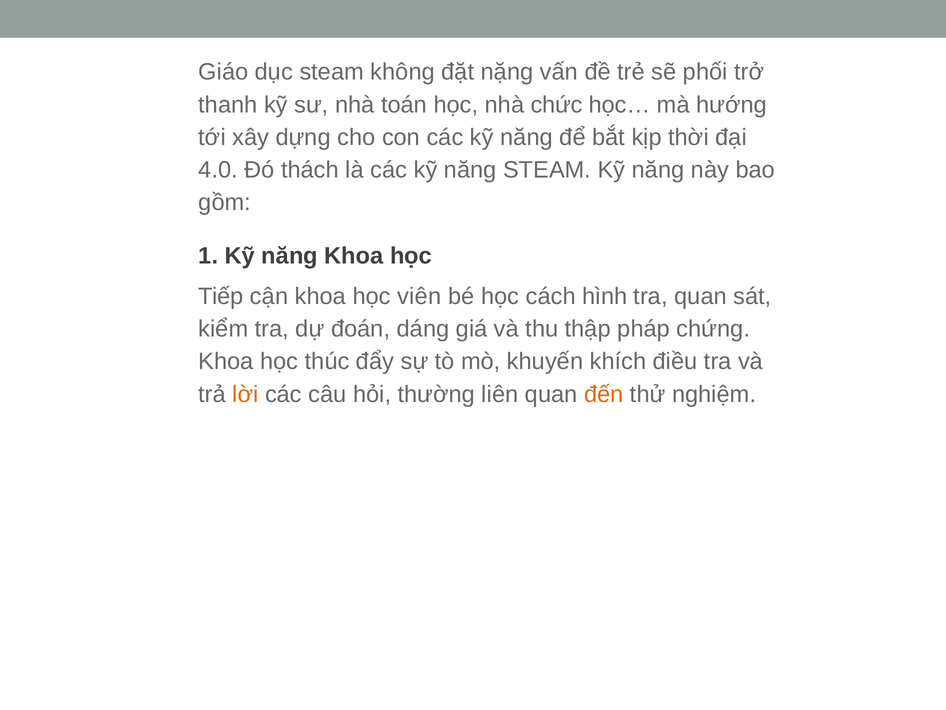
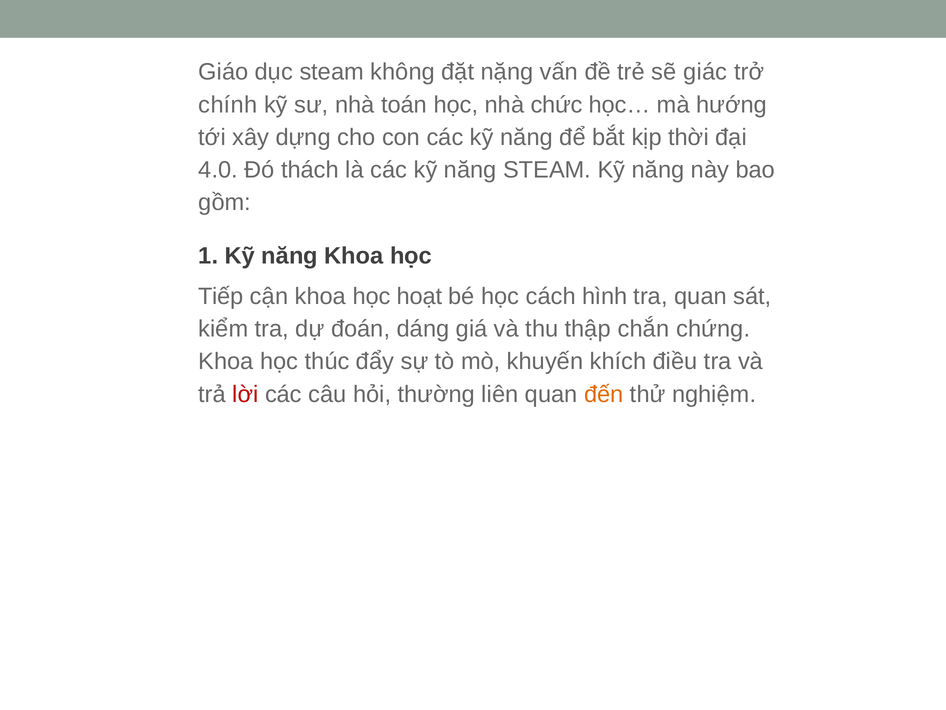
phối: phối -> giác
thanh: thanh -> chính
viên: viên -> hoạt
pháp: pháp -> chắn
lời colour: orange -> red
